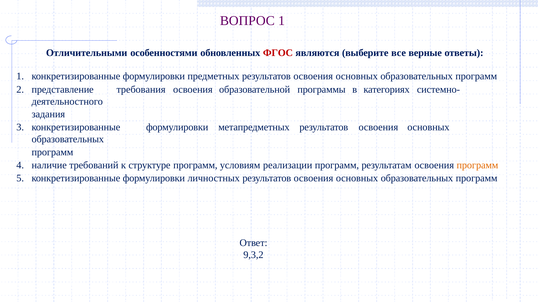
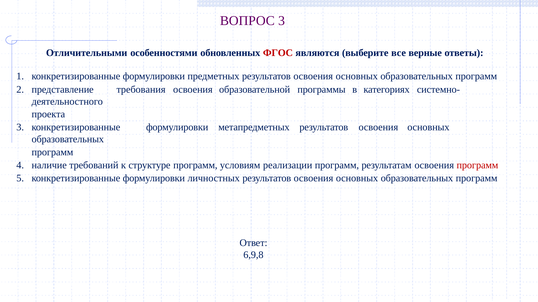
ВОПРОС 1: 1 -> 3
задания: задания -> проекта
программ at (477, 166) colour: orange -> red
9,3,2: 9,3,2 -> 6,9,8
